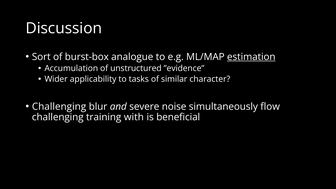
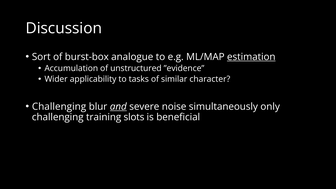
and underline: none -> present
flow: flow -> only
with: with -> slots
